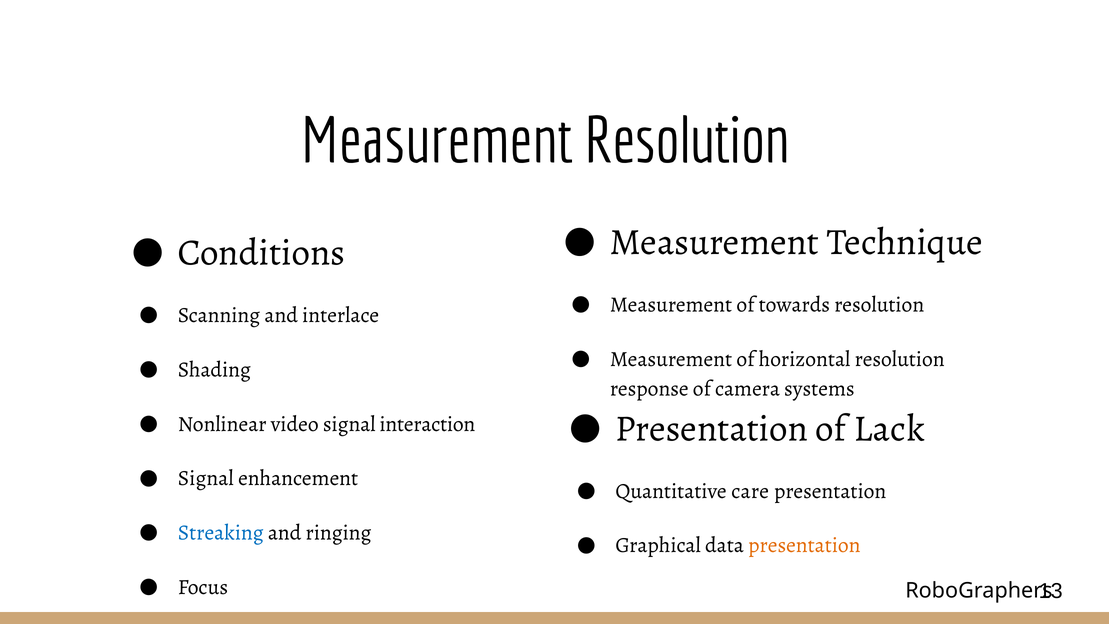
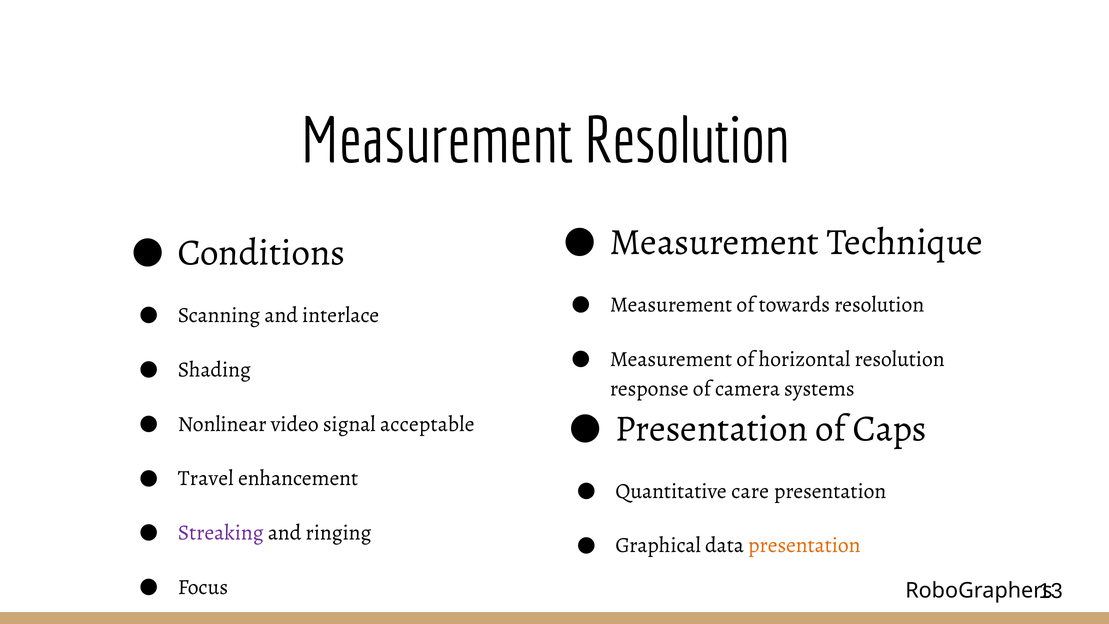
Lack: Lack -> Caps
interaction: interaction -> acceptable
Signal at (206, 478): Signal -> Travel
Streaking colour: blue -> purple
